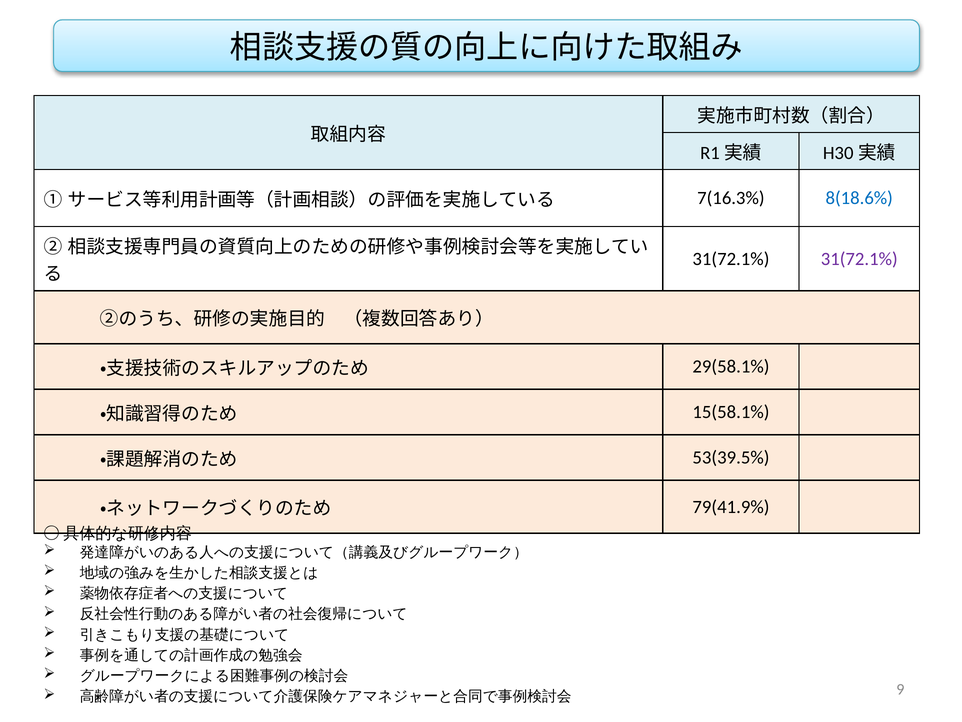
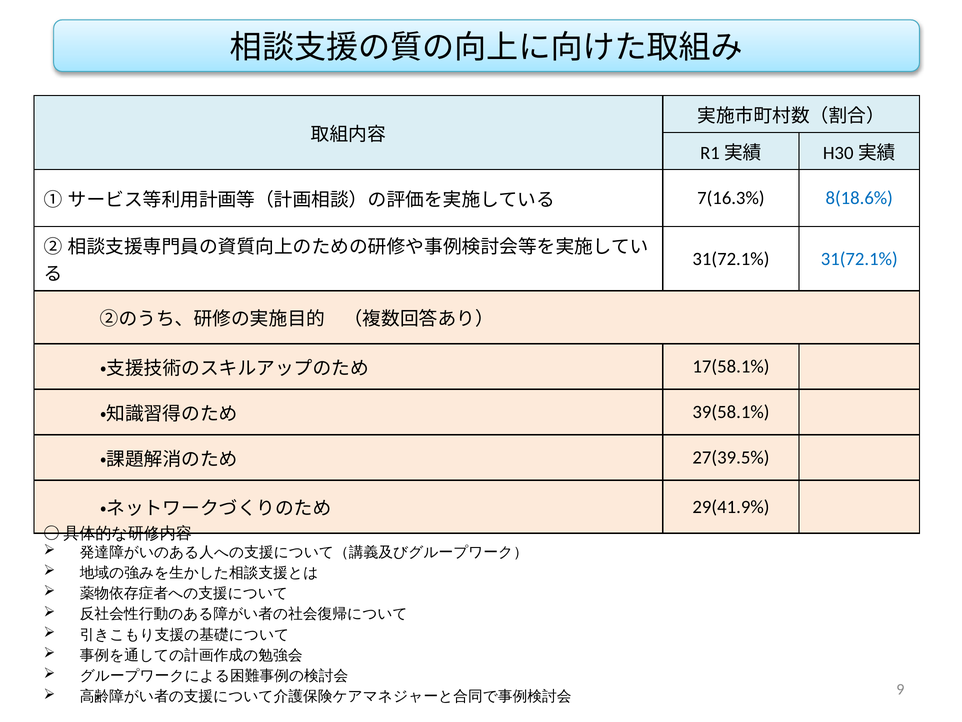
31(72.1% at (859, 259) colour: purple -> blue
29(58.1%: 29(58.1% -> 17(58.1%
15(58.1%: 15(58.1% -> 39(58.1%
53(39.5%: 53(39.5% -> 27(39.5%
79(41.9%: 79(41.9% -> 29(41.9%
